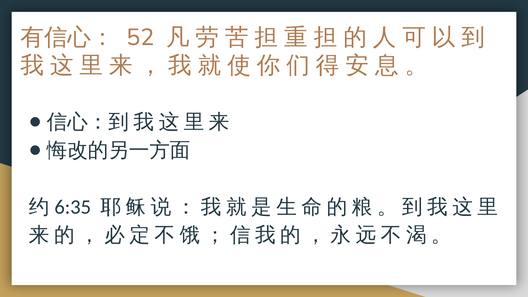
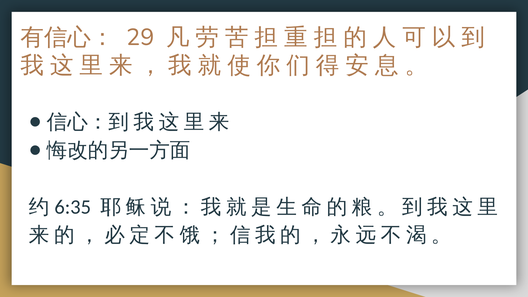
52: 52 -> 29
